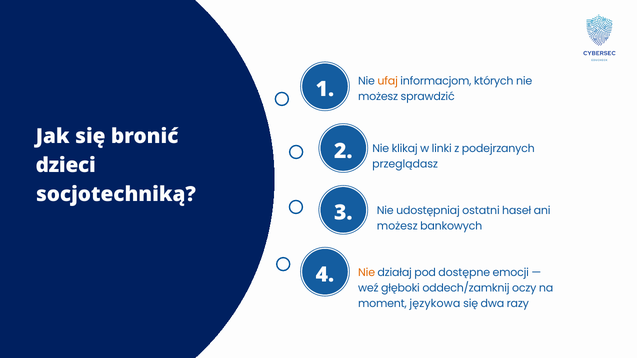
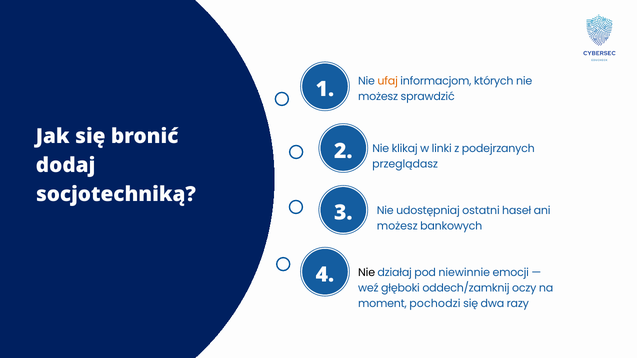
dzieci: dzieci -> dodaj
Nie at (367, 273) colour: orange -> black
dostępne: dostępne -> niewinnie
językowa: językowa -> pochodzi
